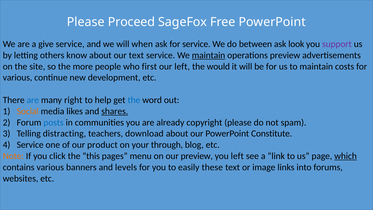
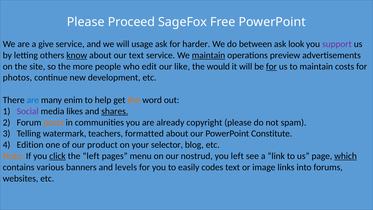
when: when -> usage
for service: service -> harder
know underline: none -> present
first: first -> edit
our left: left -> like
for at (271, 66) underline: none -> present
various at (17, 78): various -> photos
right: right -> enim
the at (134, 100) colour: blue -> orange
Social colour: orange -> purple
posts colour: blue -> orange
distracting: distracting -> watermark
download: download -> formatted
Service at (30, 145): Service -> Edition
through: through -> selector
click underline: none -> present
the this: this -> left
our preview: preview -> nostrud
these: these -> codes
